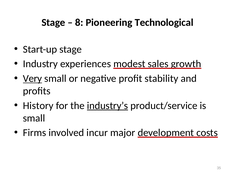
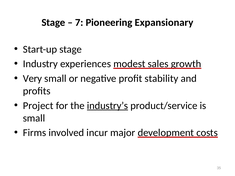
8: 8 -> 7
Technological: Technological -> Expansionary
Very underline: present -> none
History: History -> Project
